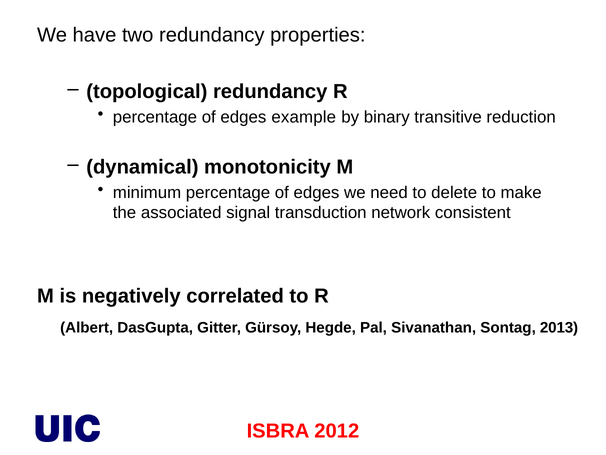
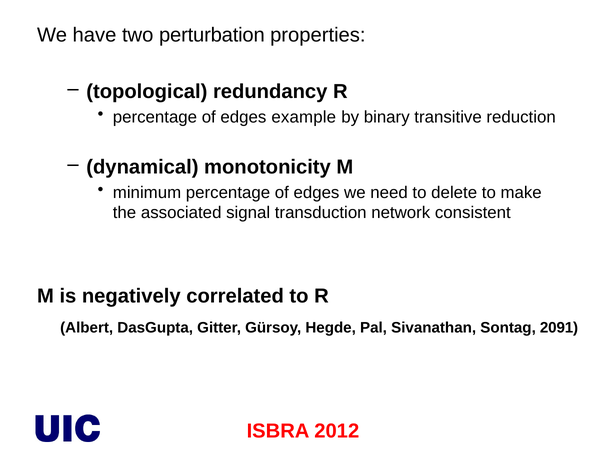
two redundancy: redundancy -> perturbation
2013: 2013 -> 2091
